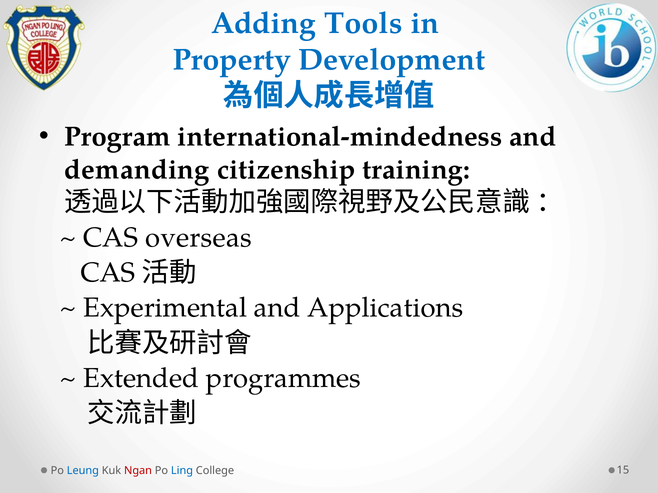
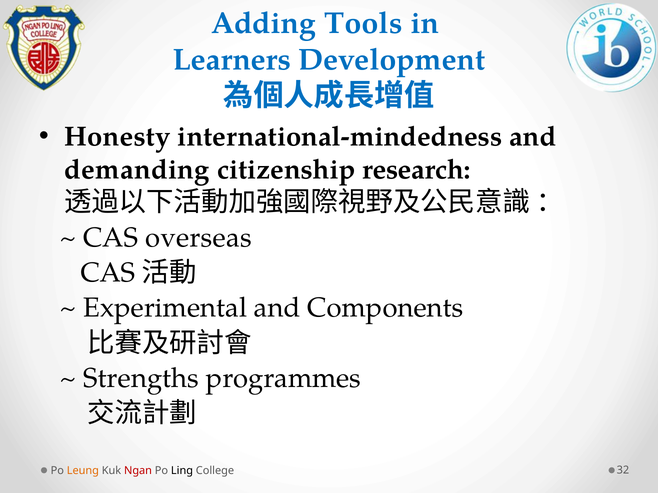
Property: Property -> Learners
Program: Program -> Honesty
training: training -> research
Applications: Applications -> Components
Extended: Extended -> Strengths
Leung colour: blue -> orange
Ling colour: blue -> black
15: 15 -> 32
